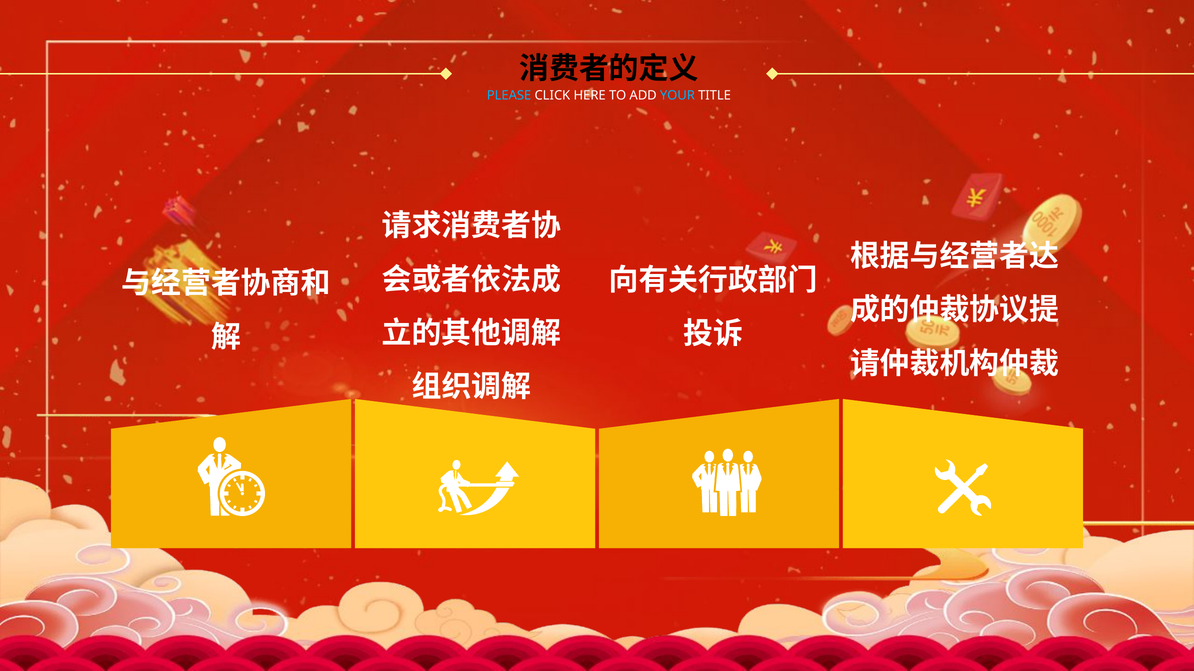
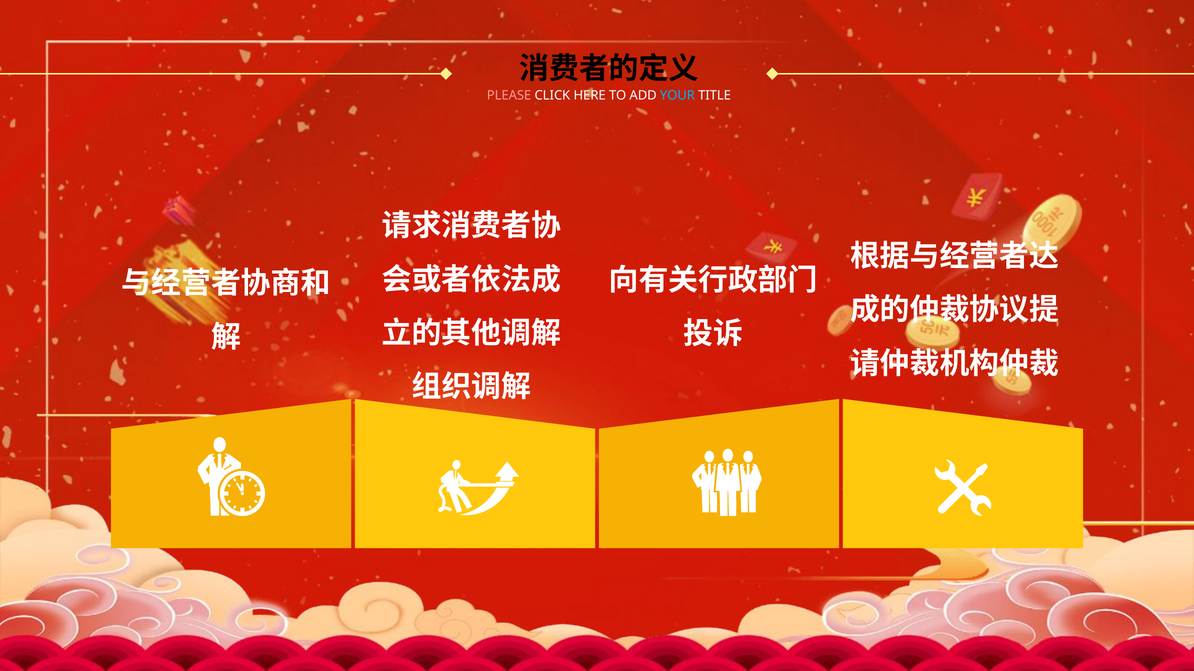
PLEASE colour: light blue -> pink
